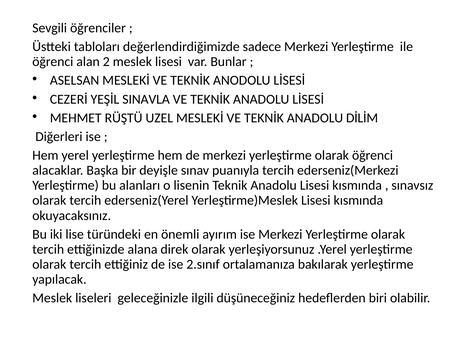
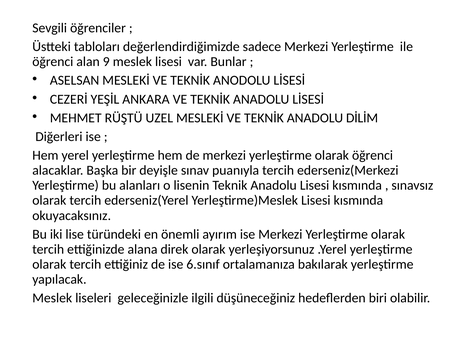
2: 2 -> 9
SINAVLA: SINAVLA -> ANKARA
2.sınıf: 2.sınıf -> 6.sınıf
